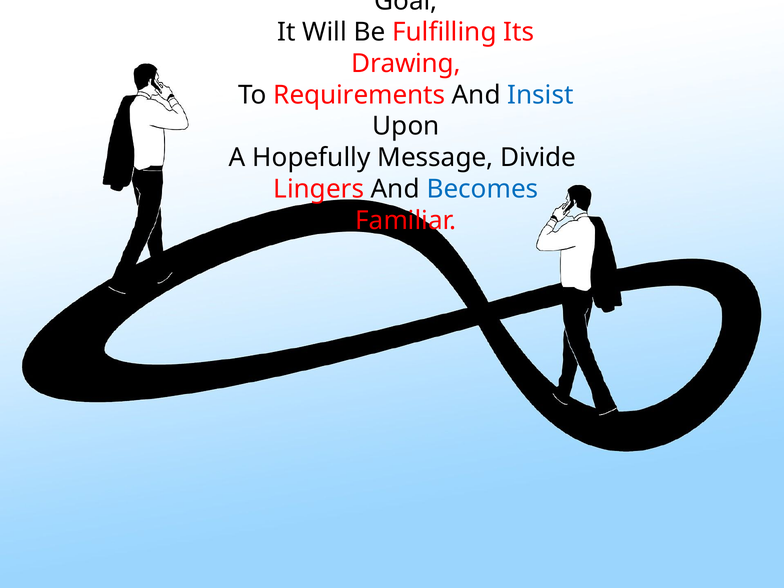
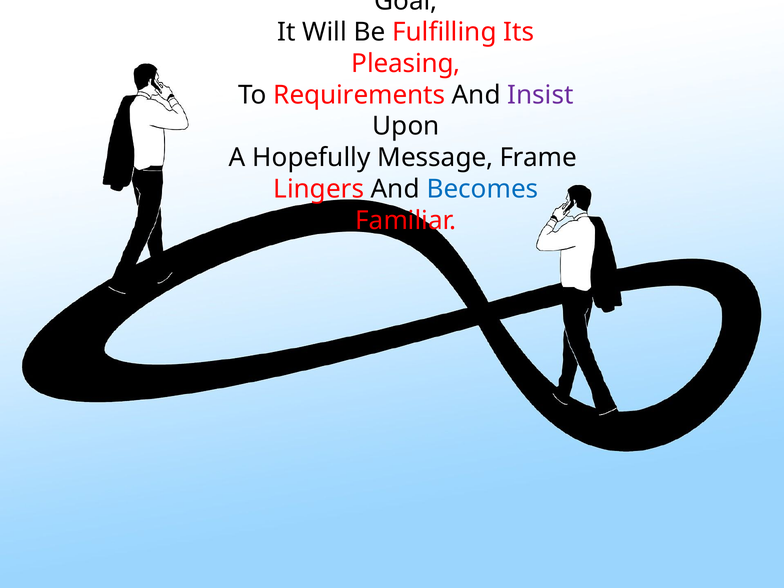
Drawing: Drawing -> Pleasing
Insist colour: blue -> purple
Divide: Divide -> Frame
